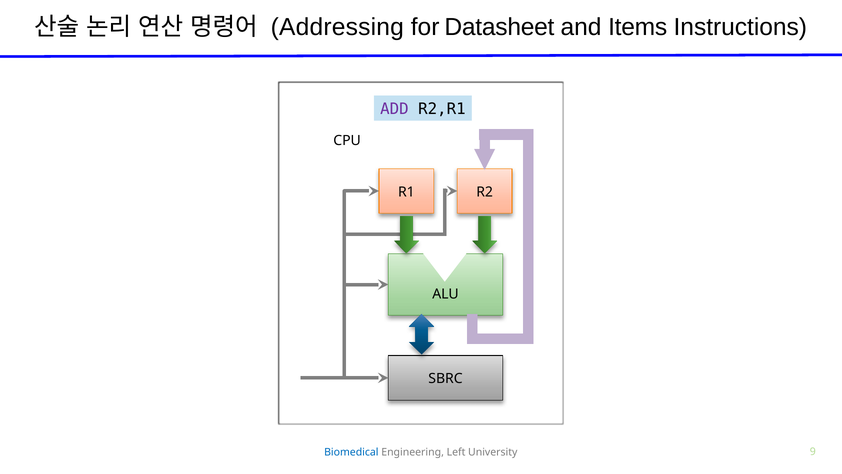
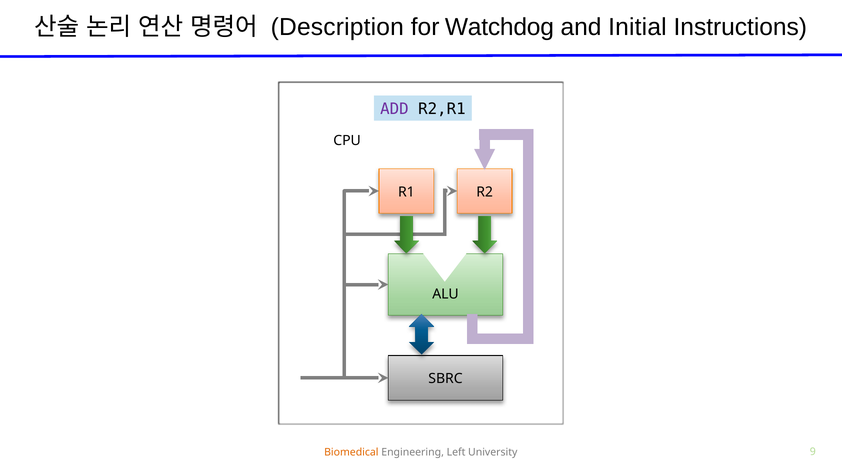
Addressing: Addressing -> Description
Datasheet: Datasheet -> Watchdog
Items: Items -> Initial
Biomedical colour: blue -> orange
